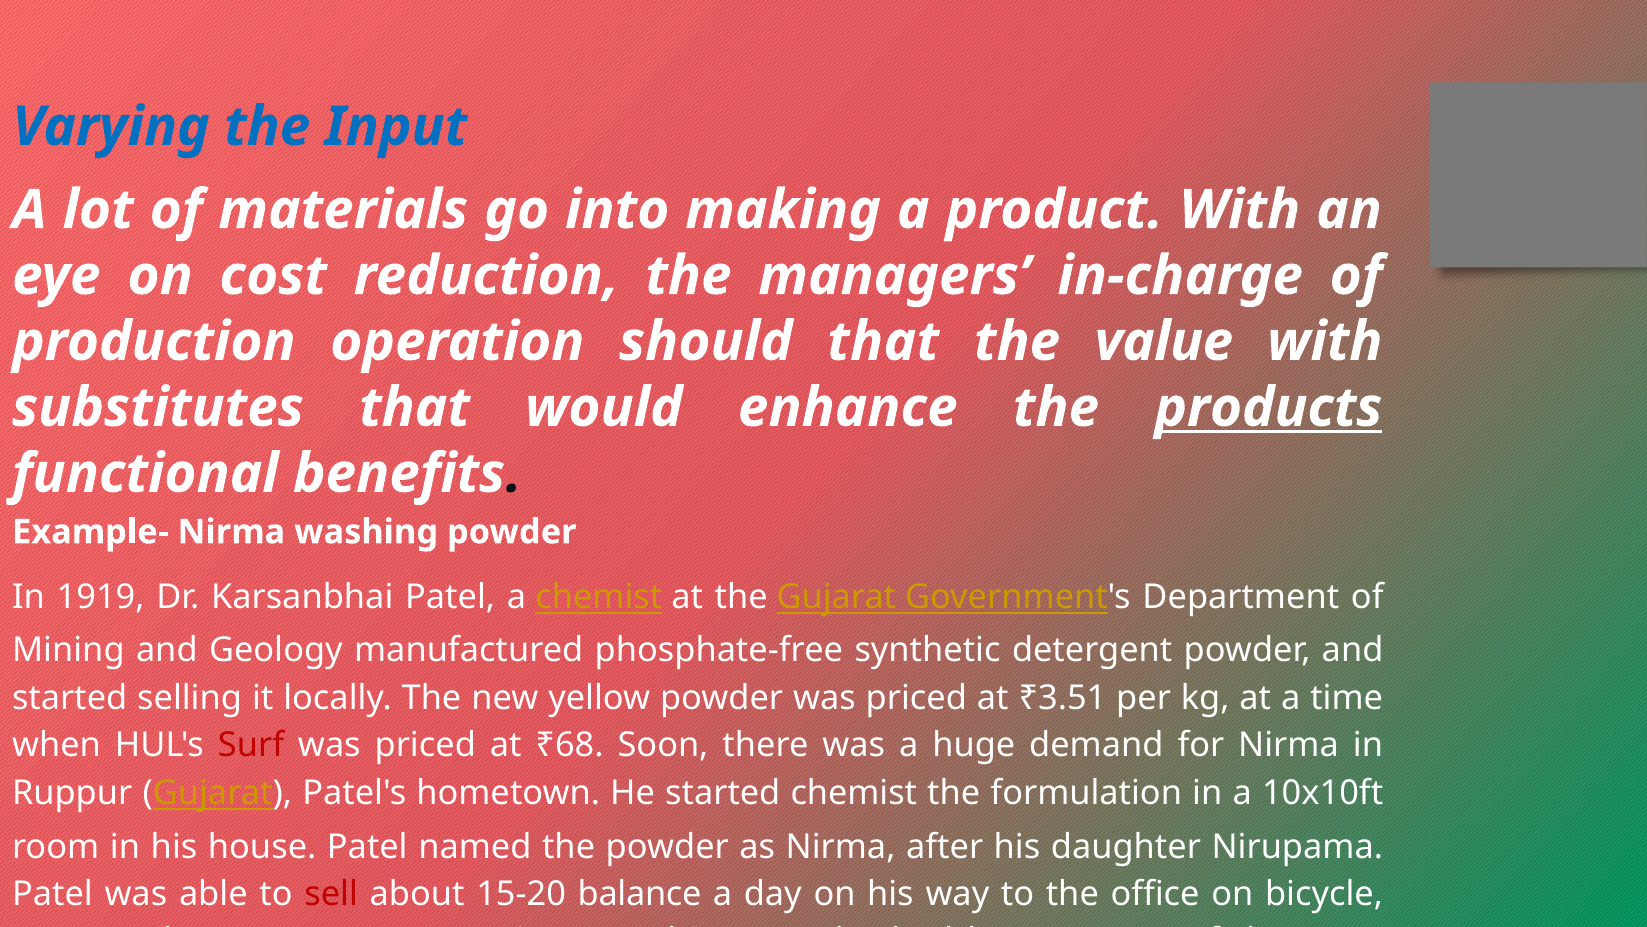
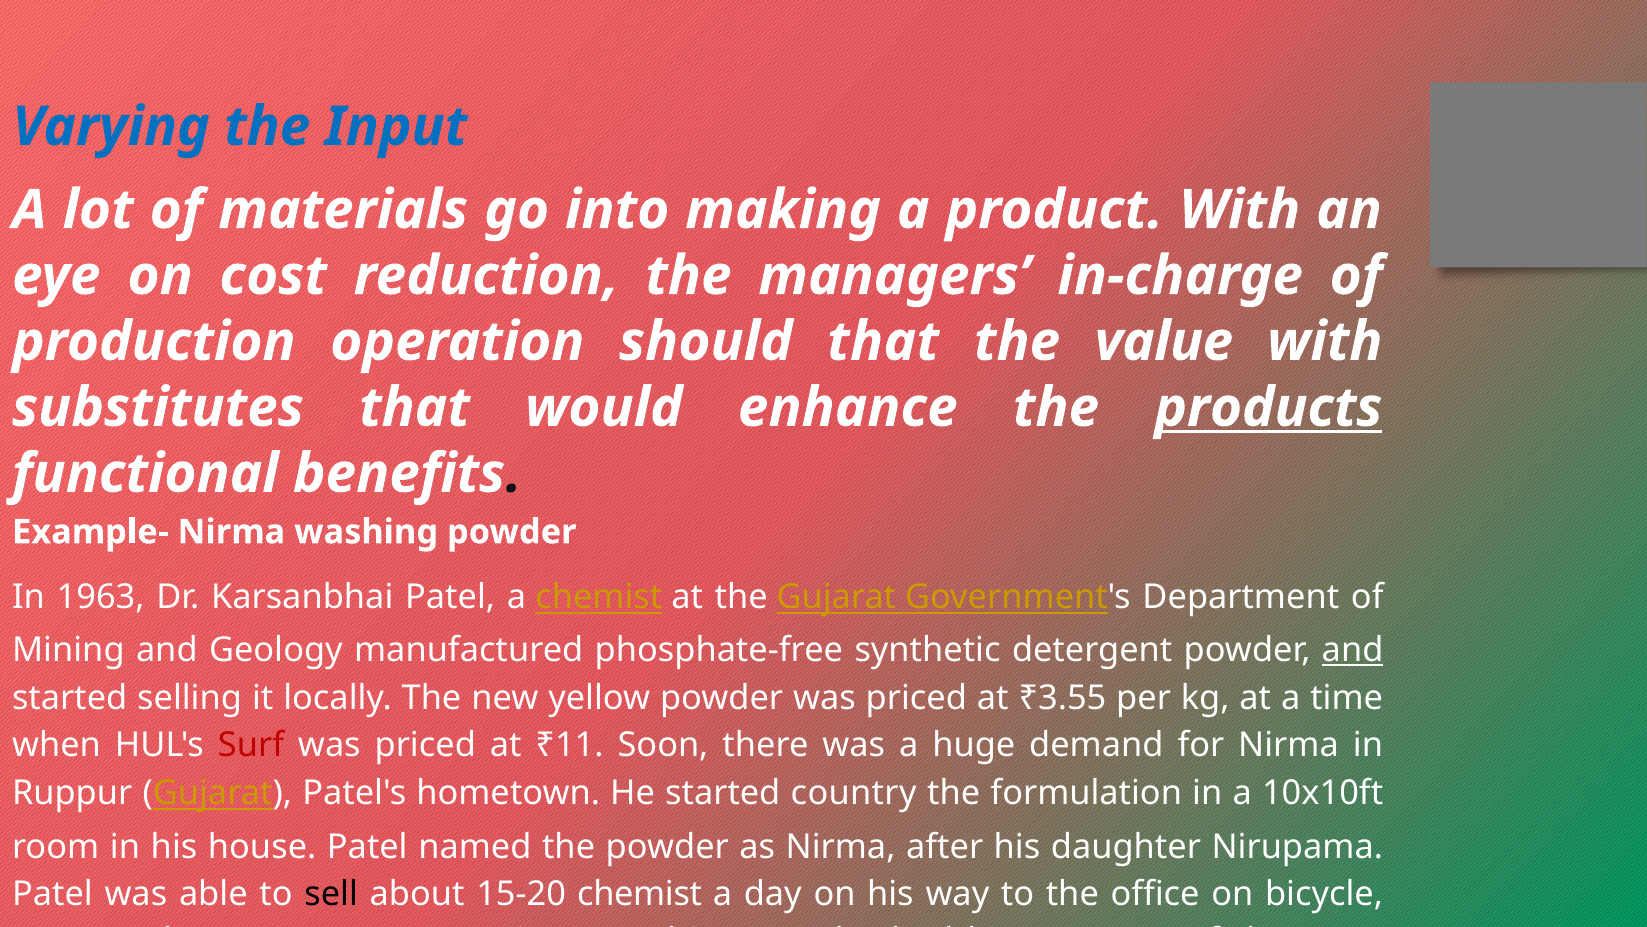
1919: 1919 -> 1963
and at (1353, 650) underline: none -> present
₹3.51: ₹3.51 -> ₹3.55
₹68: ₹68 -> ₹11
started chemist: chemist -> country
sell colour: red -> black
15-20 balance: balance -> chemist
